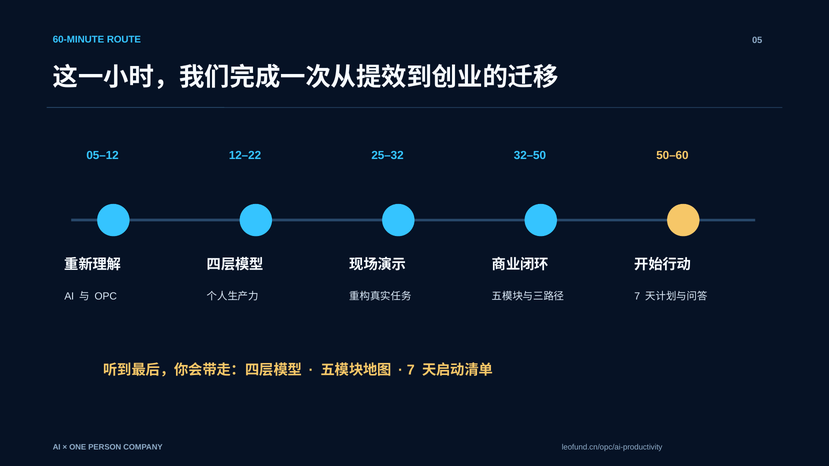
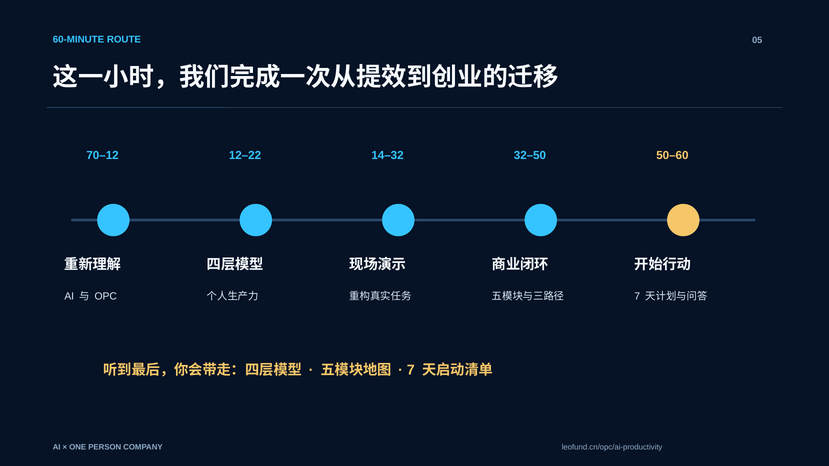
05–12: 05–12 -> 70–12
25–32: 25–32 -> 14–32
